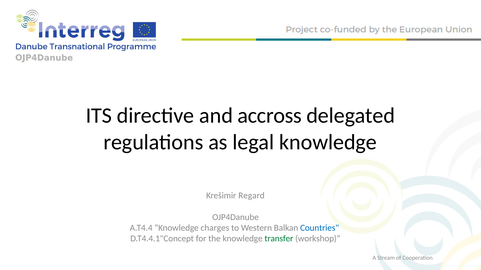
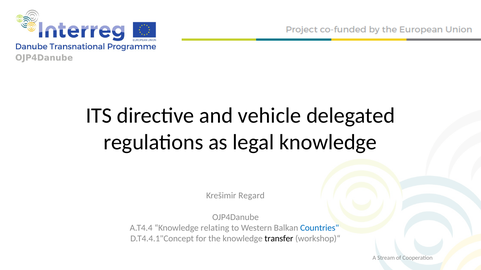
accross: accross -> vehicle
charges: charges -> relating
transfer colour: green -> black
